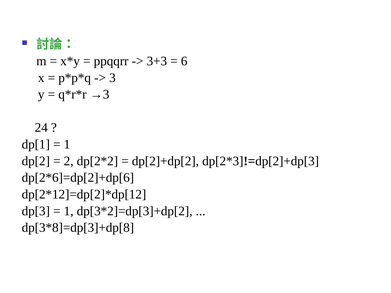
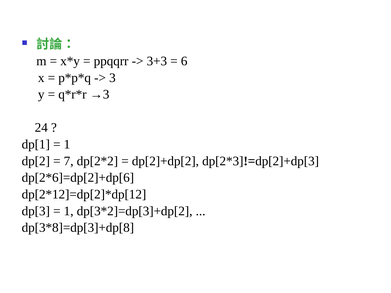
2: 2 -> 7
